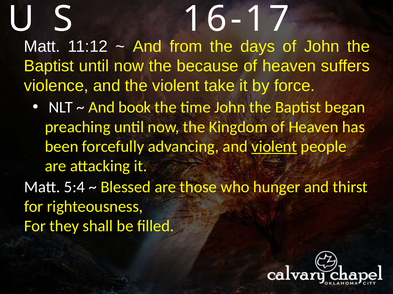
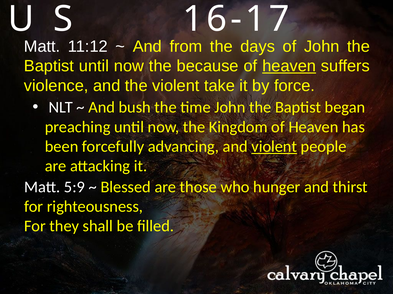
heaven at (289, 66) underline: none -> present
book: book -> bush
5:4: 5:4 -> 5:9
